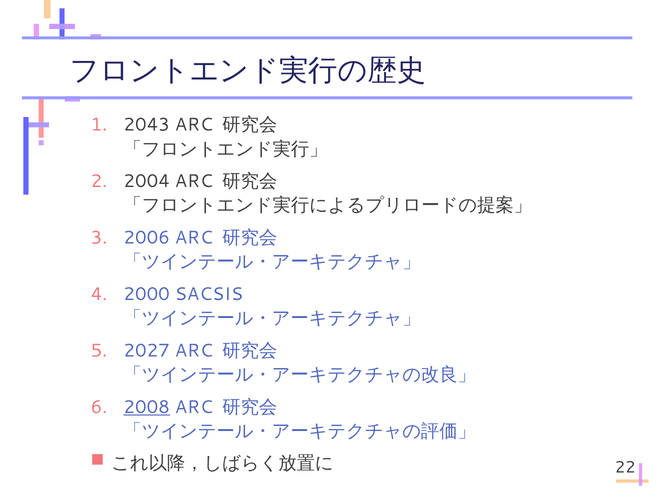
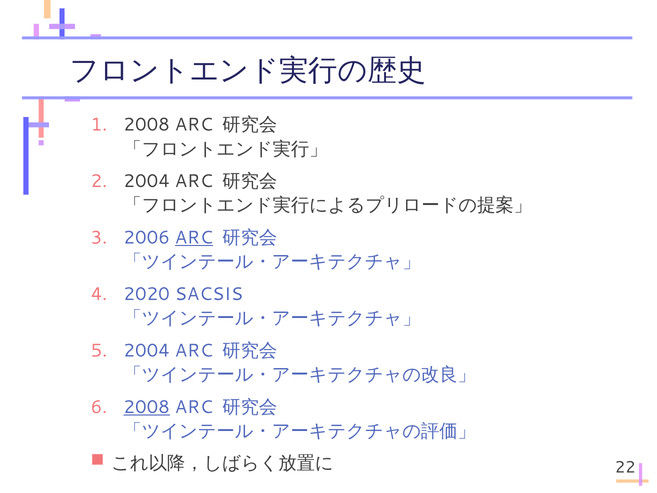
2043 at (147, 125): 2043 -> 2008
ARC at (194, 238) underline: none -> present
2000: 2000 -> 2020
2027 at (147, 350): 2027 -> 2004
